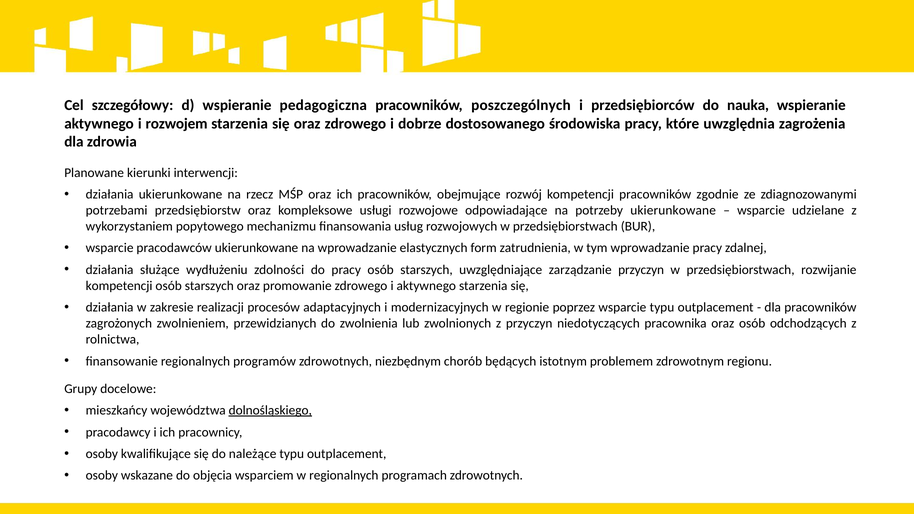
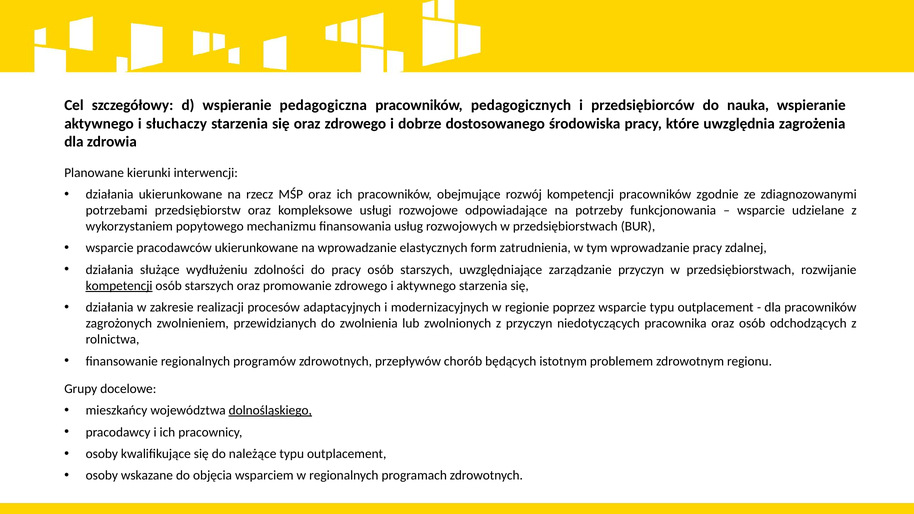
poszczególnych: poszczególnych -> pedagogicznych
rozwojem: rozwojem -> słuchaczy
potrzeby ukierunkowane: ukierunkowane -> funkcjonowania
kompetencji at (119, 286) underline: none -> present
niezbędnym: niezbędnym -> przepływów
